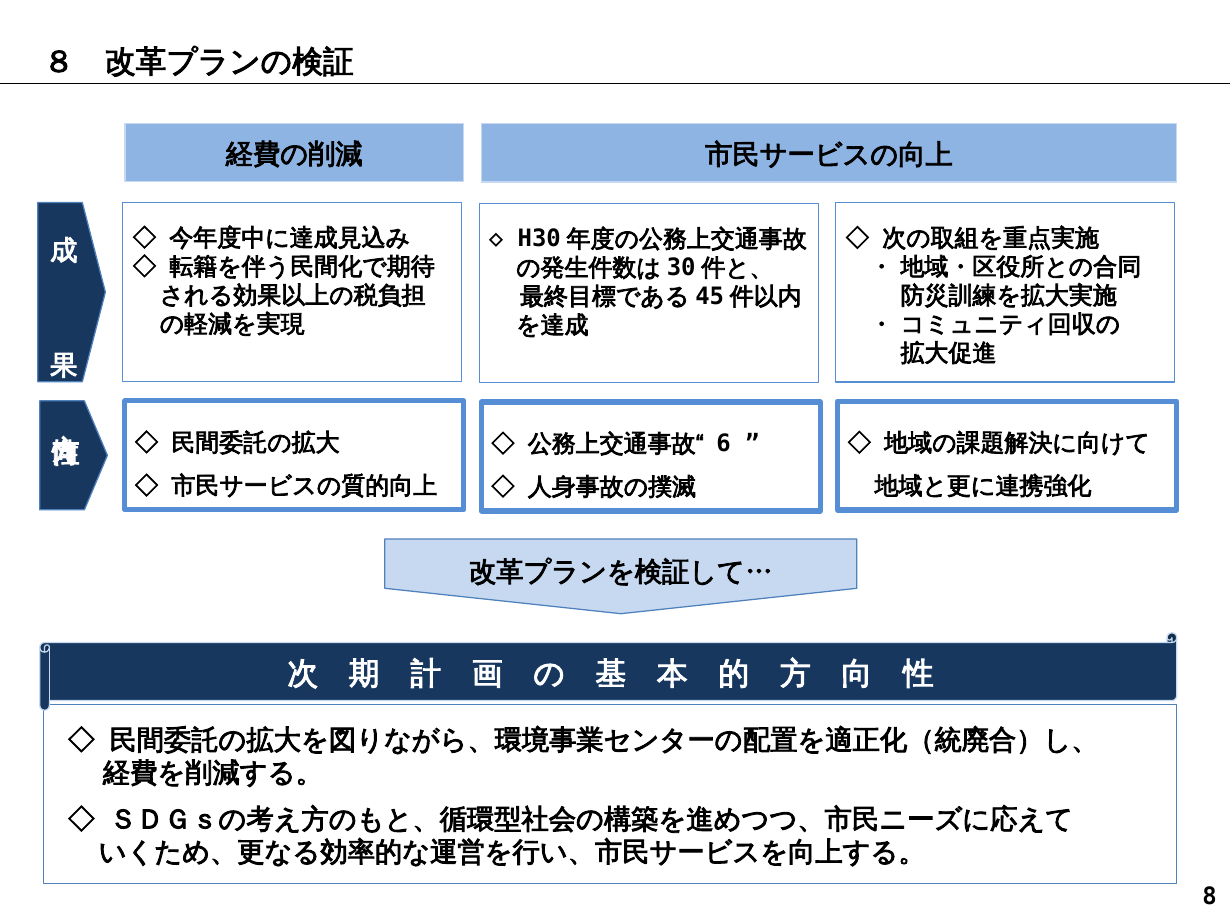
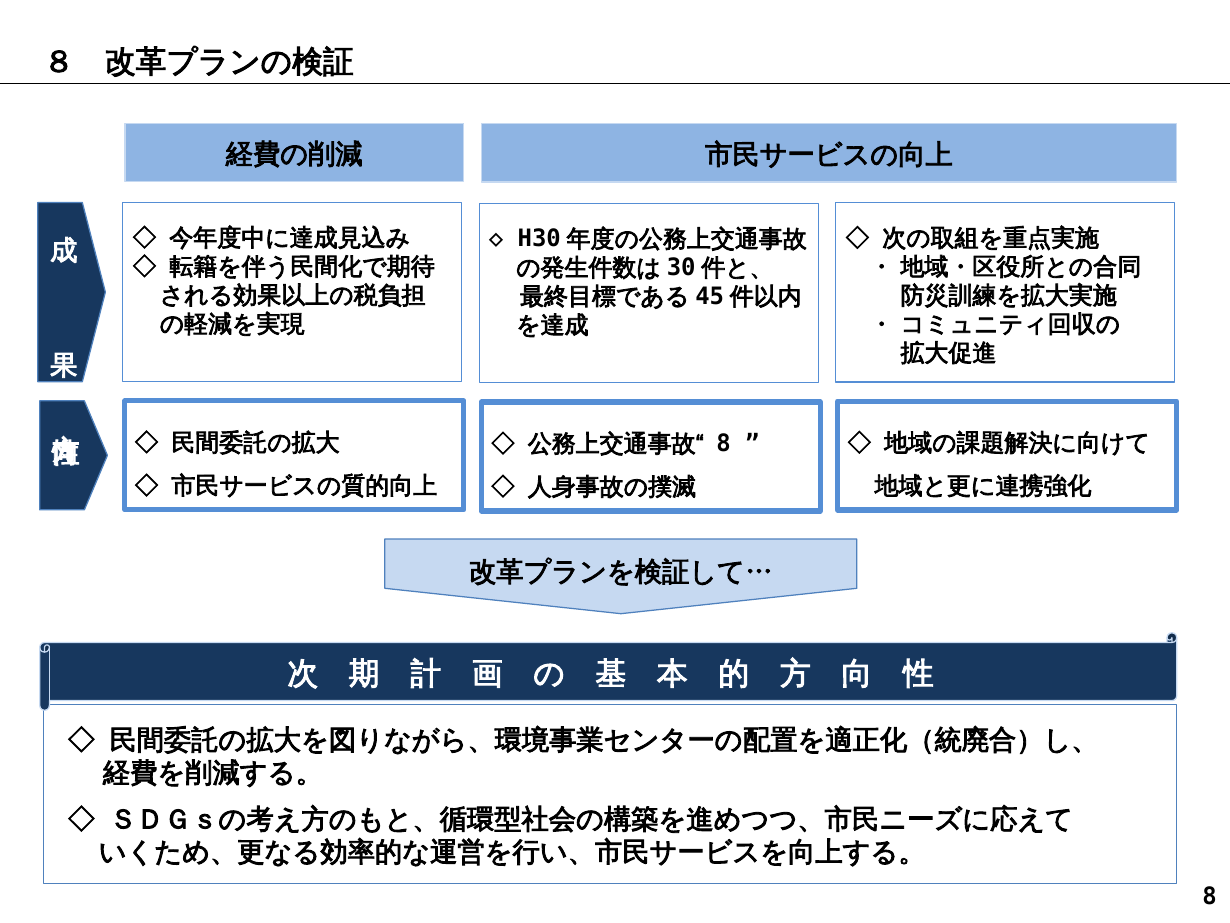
6 at (724, 444): 6 -> 8
